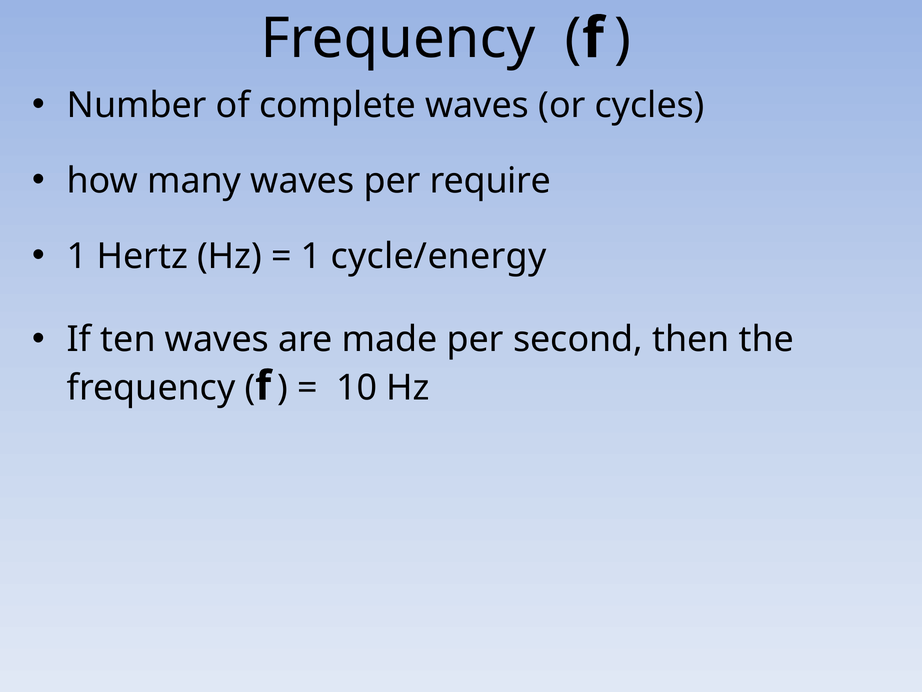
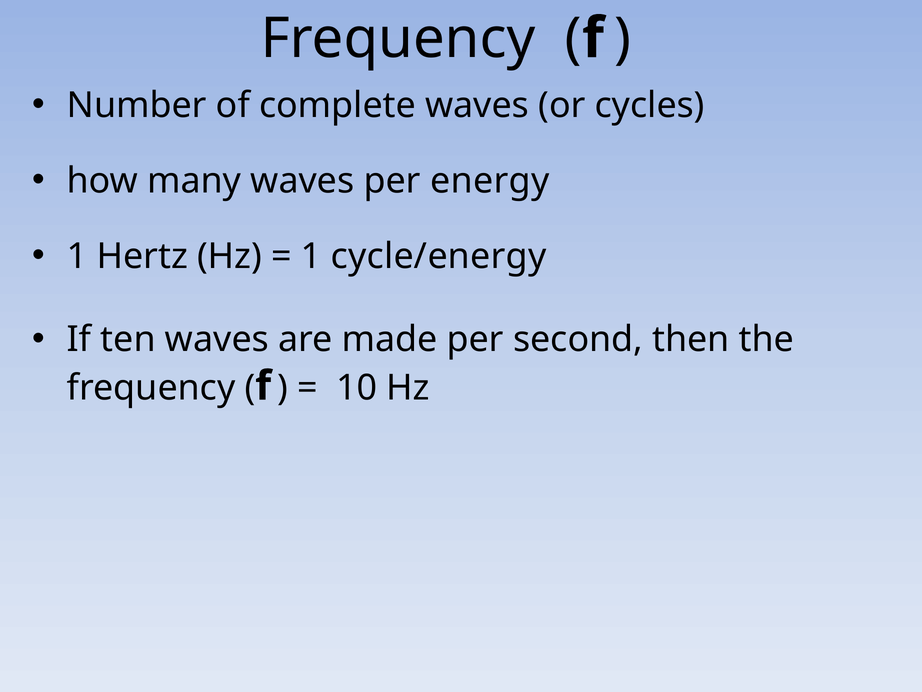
require: require -> energy
